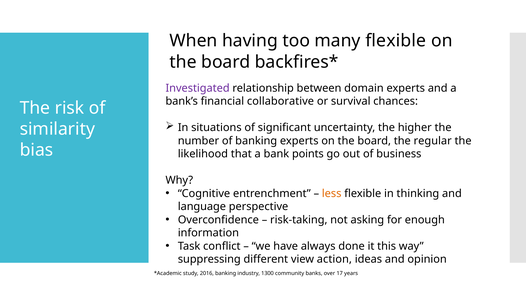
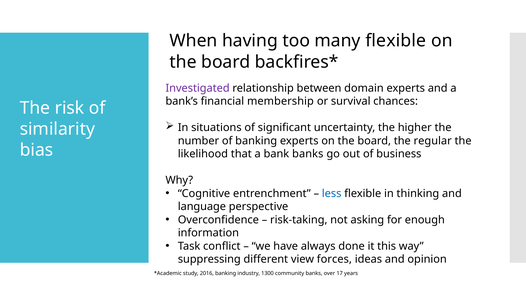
collaborative: collaborative -> membership
bank points: points -> banks
less colour: orange -> blue
action: action -> forces
